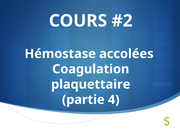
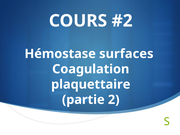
accolées: accolées -> surfaces
4: 4 -> 2
